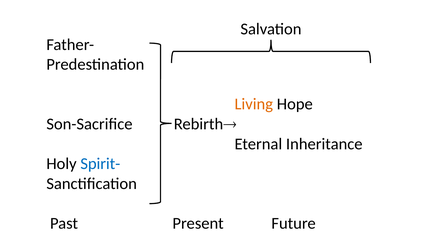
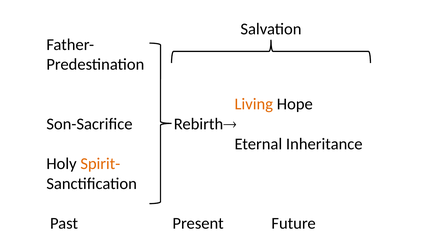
Spirit- colour: blue -> orange
